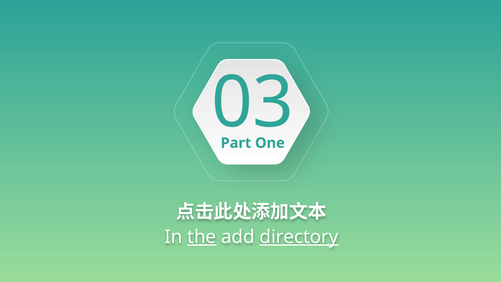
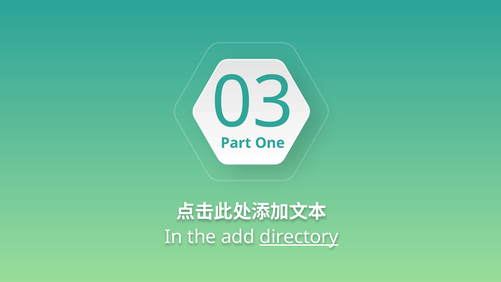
the underline: present -> none
